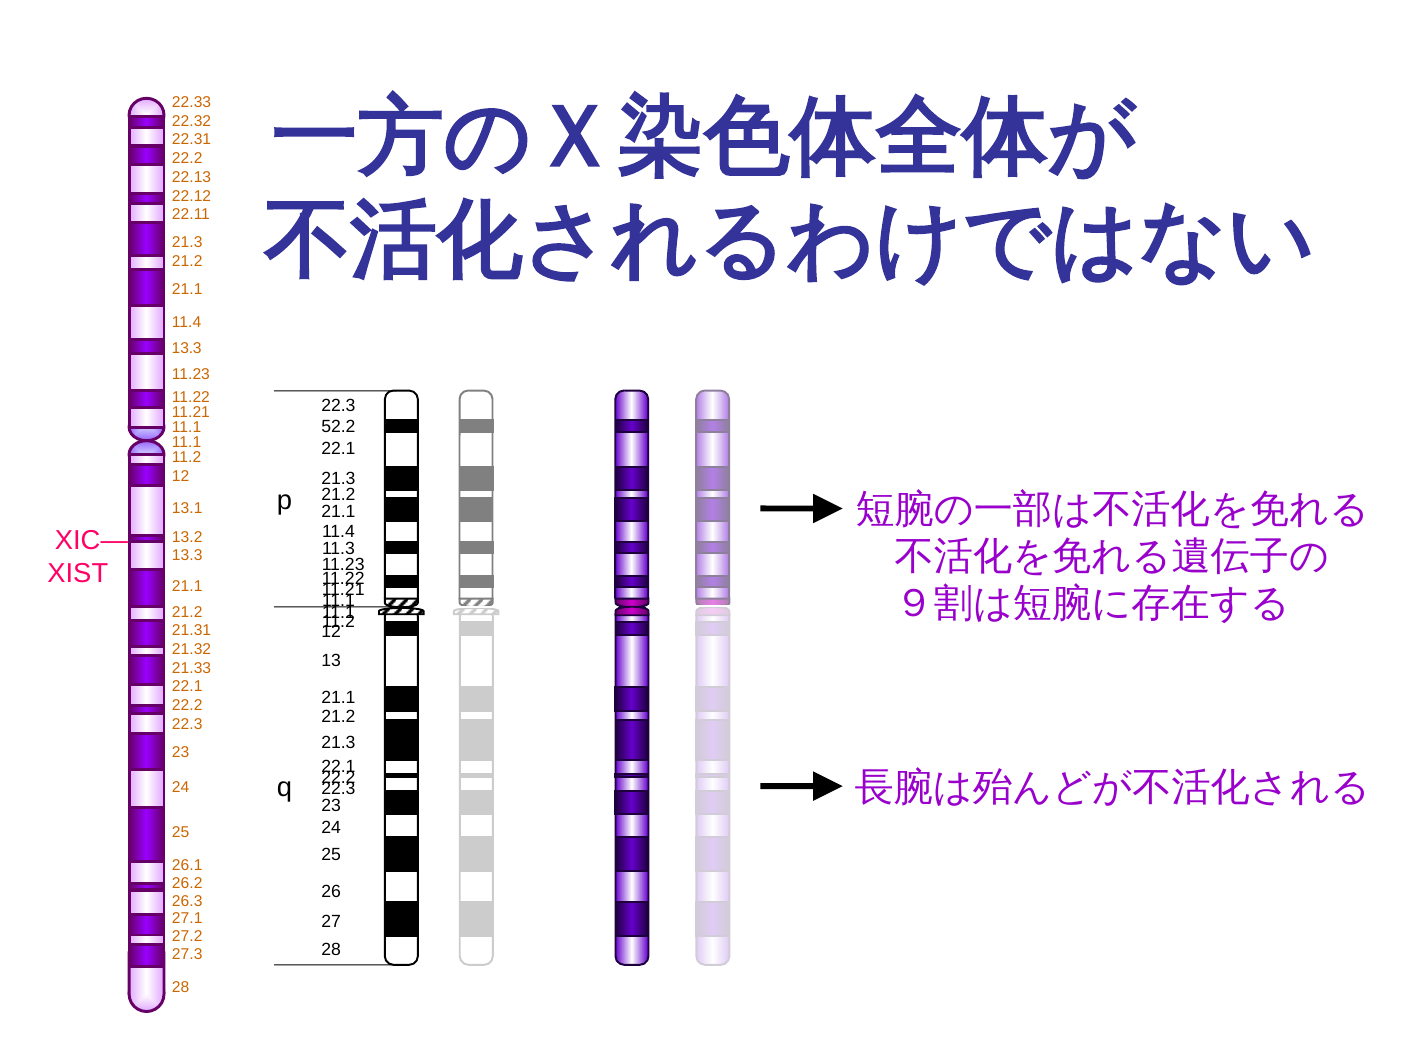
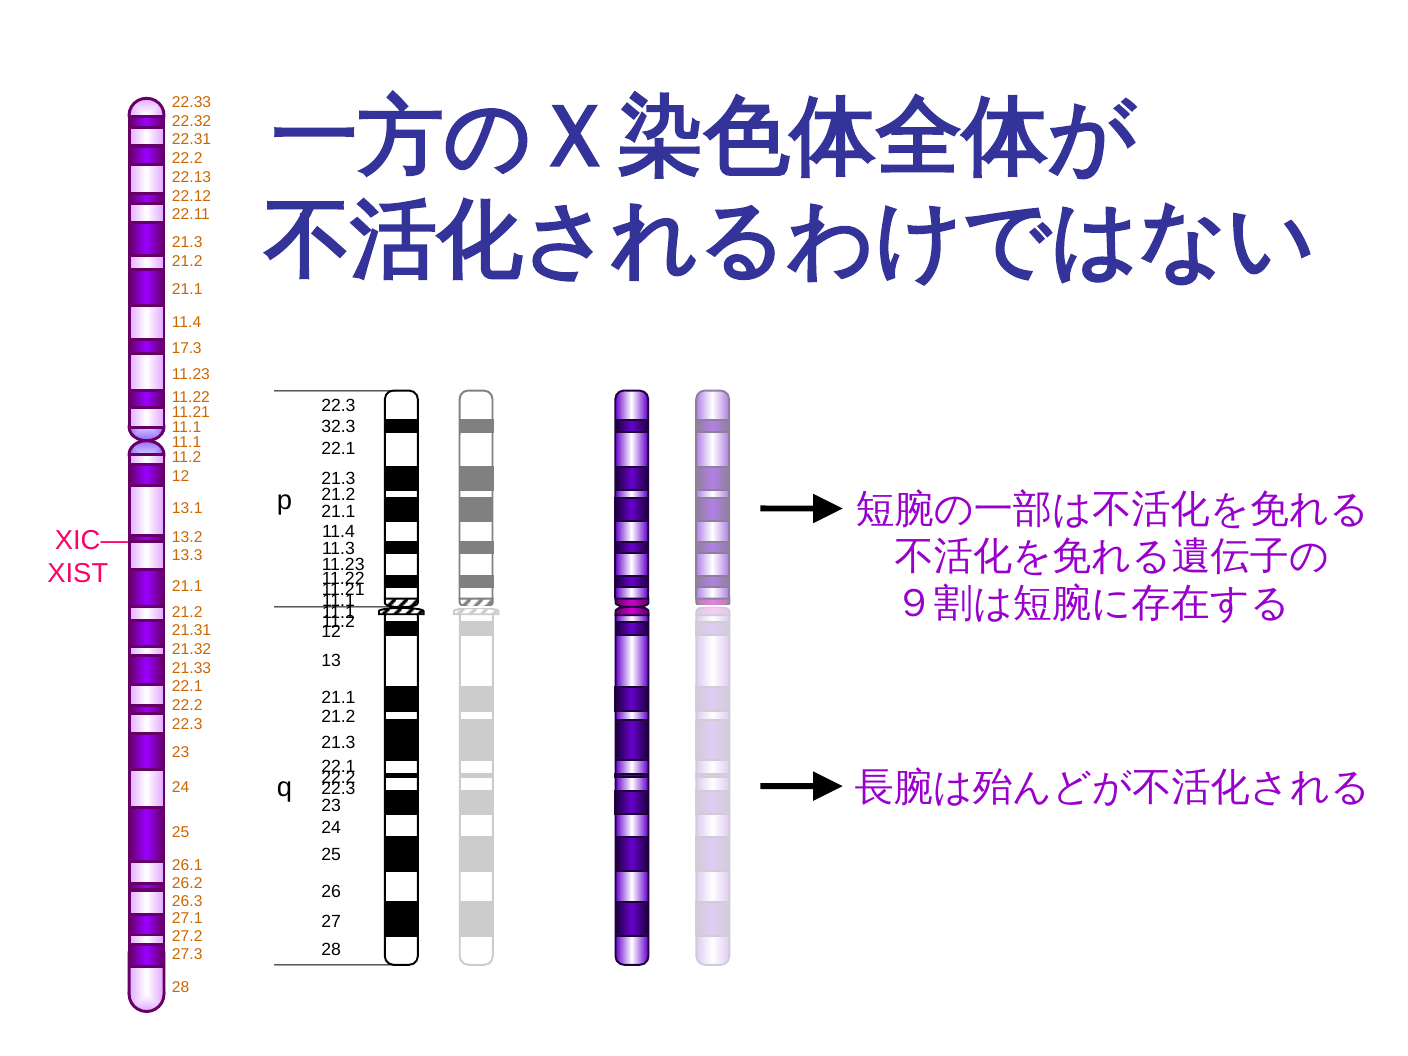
13.3 at (187, 348): 13.3 -> 17.3
52.2: 52.2 -> 32.3
